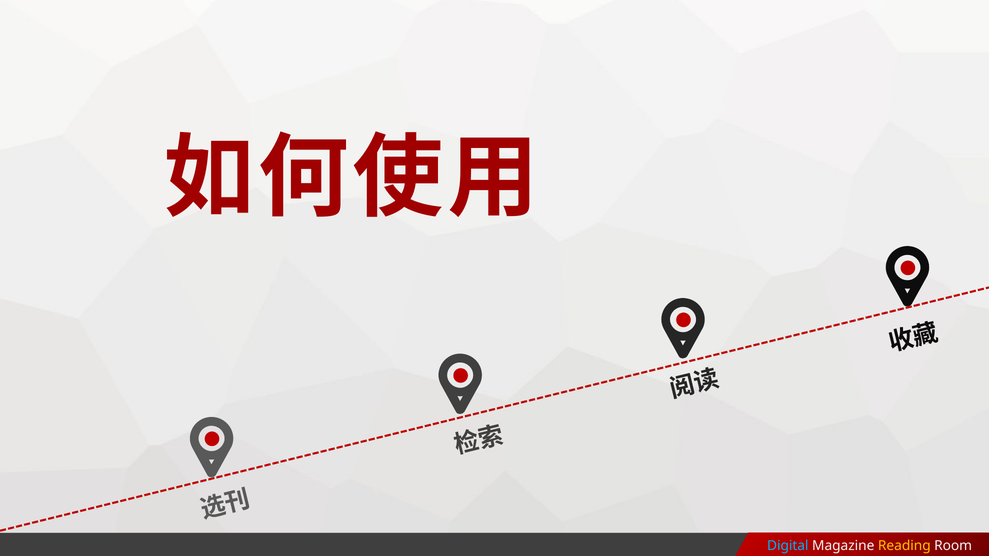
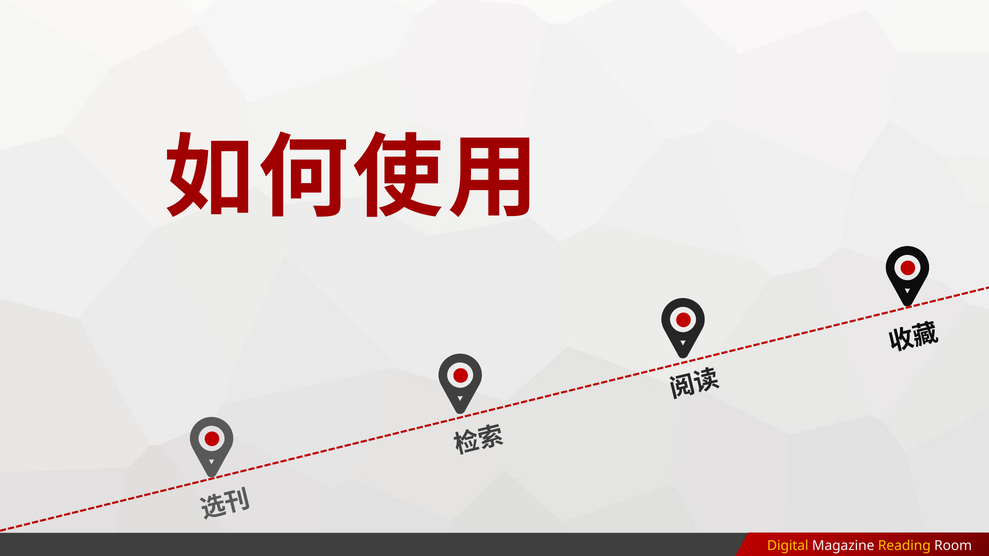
Digital colour: light blue -> yellow
